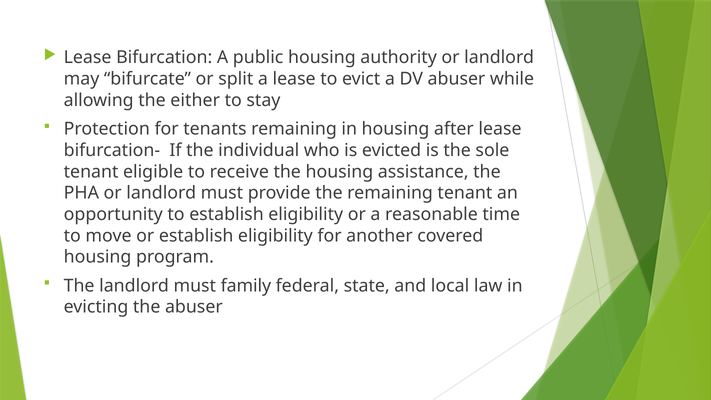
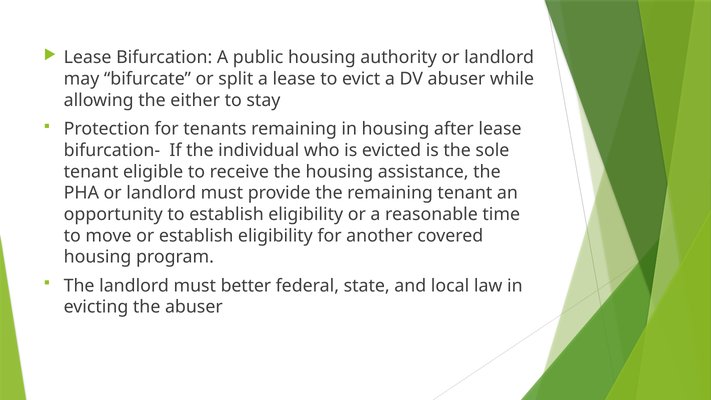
family: family -> better
